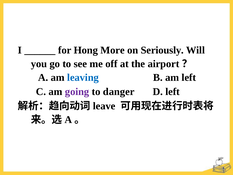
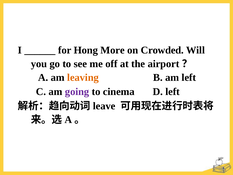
Seriously: Seriously -> Crowded
leaving colour: blue -> orange
danger: danger -> cinema
